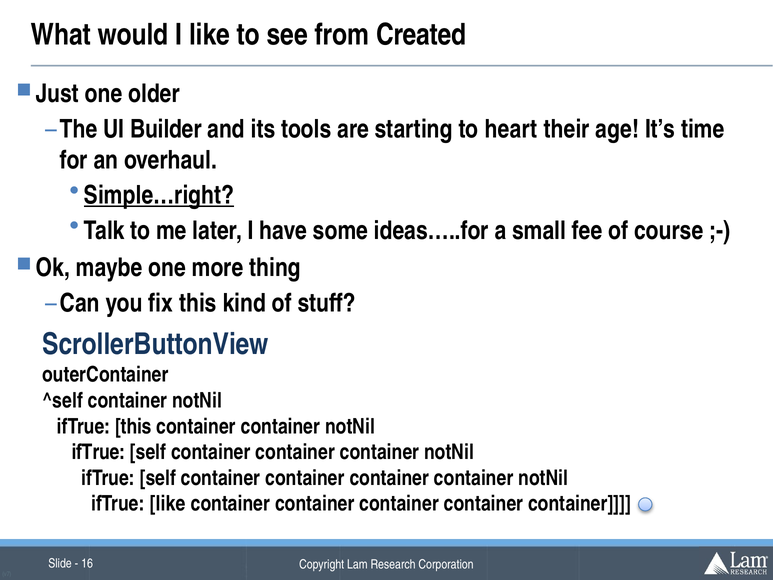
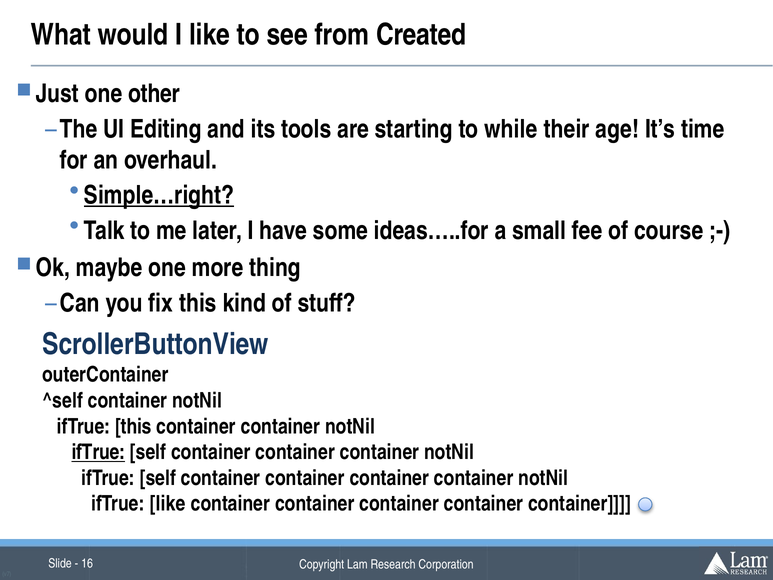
older: older -> other
Builder: Builder -> Editing
heart: heart -> while
ifTrue at (98, 452) underline: none -> present
